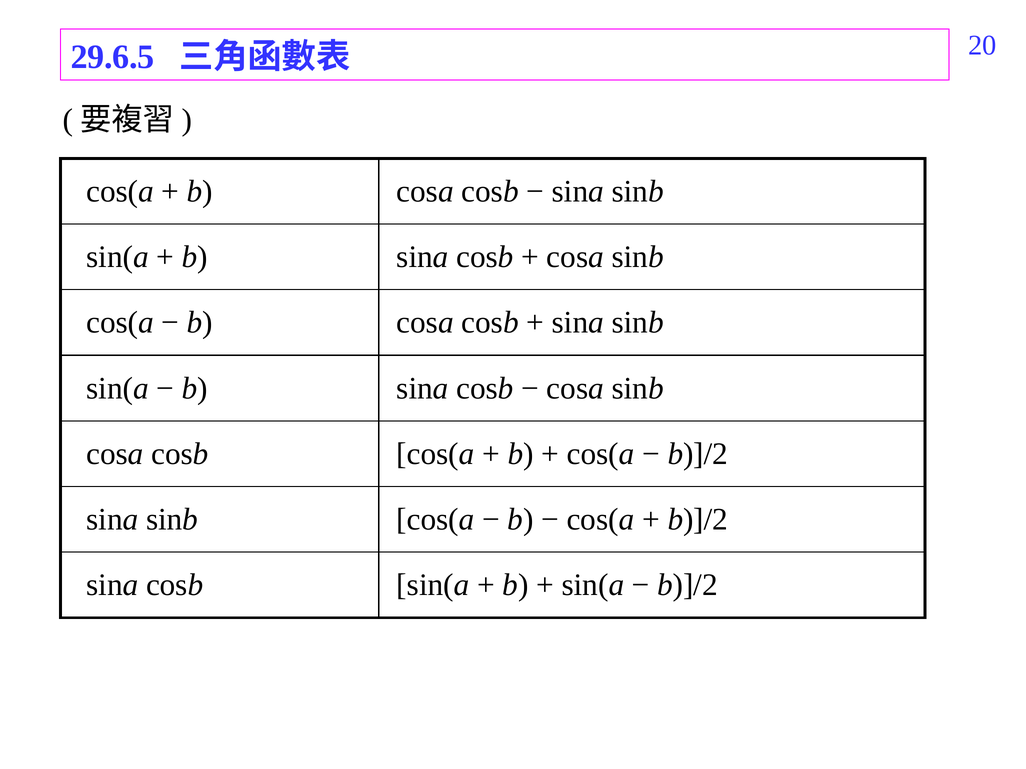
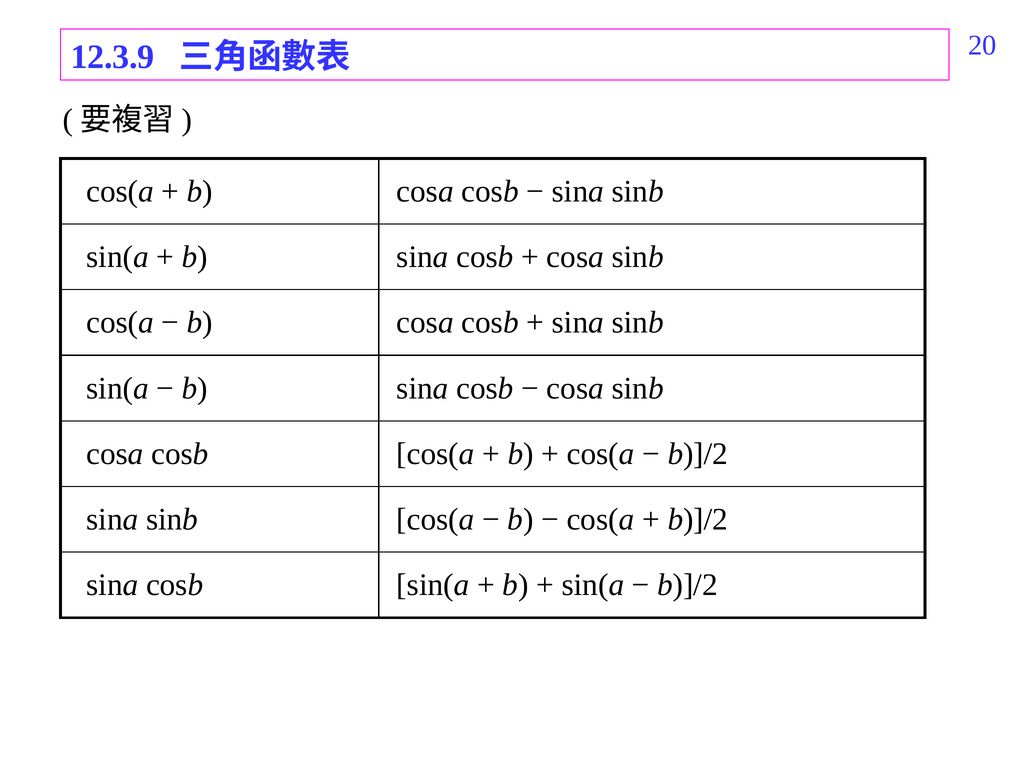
29.6.5: 29.6.5 -> 12.3.9
